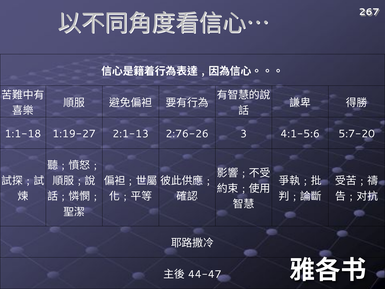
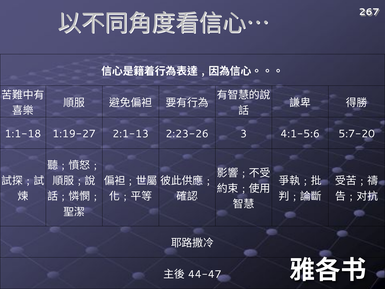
2:76-26: 2:76-26 -> 2:23-26
